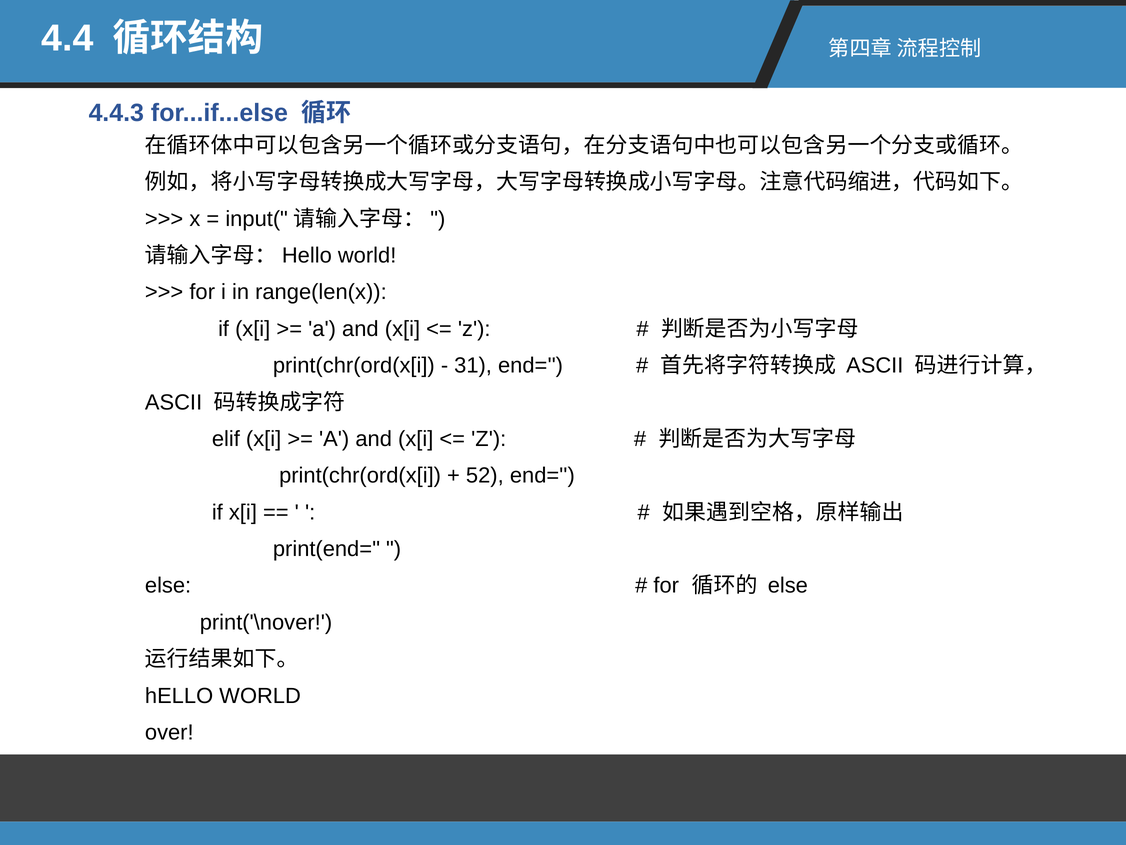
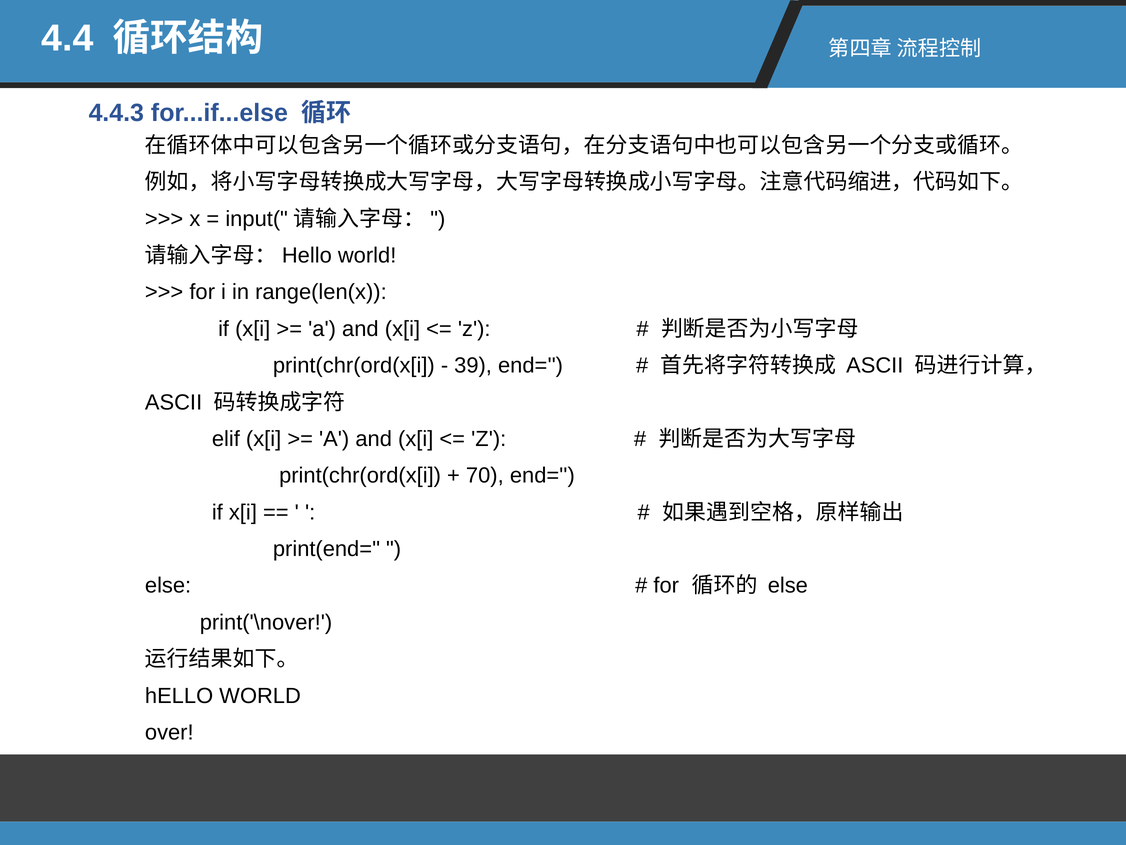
31: 31 -> 39
52: 52 -> 70
